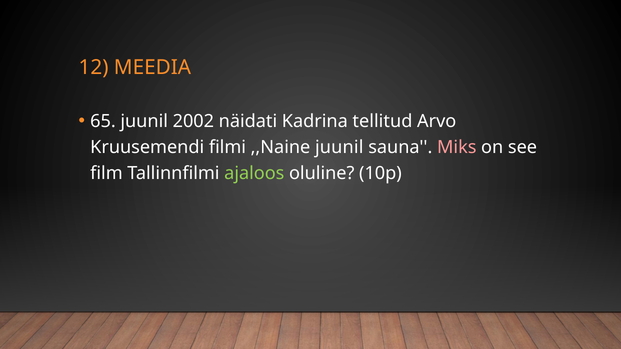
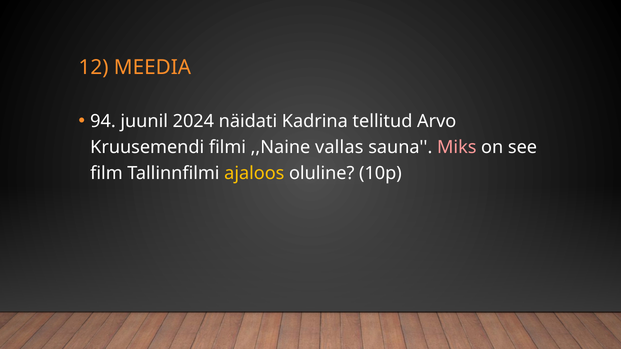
65: 65 -> 94
2002: 2002 -> 2024
,,Naine juunil: juunil -> vallas
ajaloos colour: light green -> yellow
